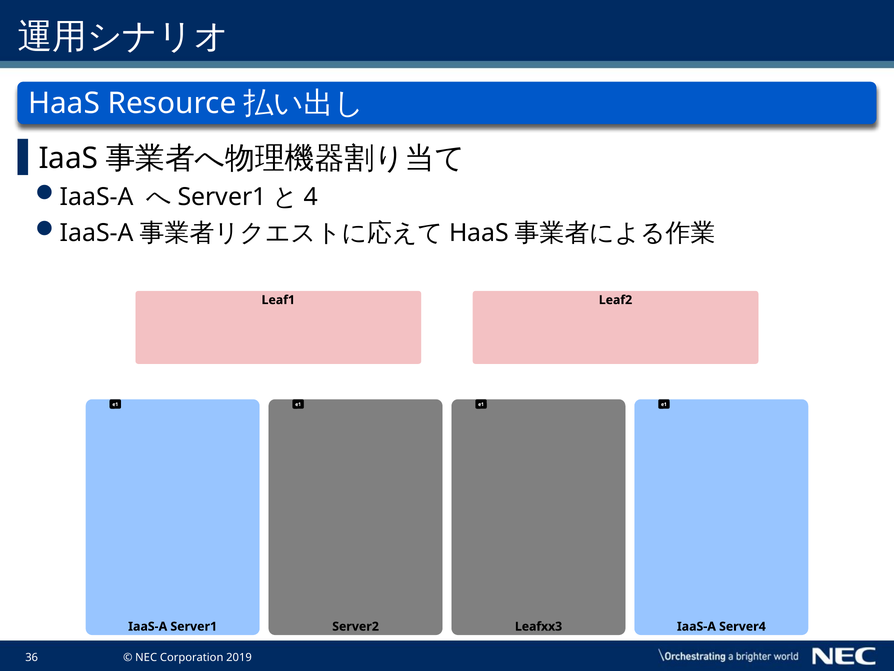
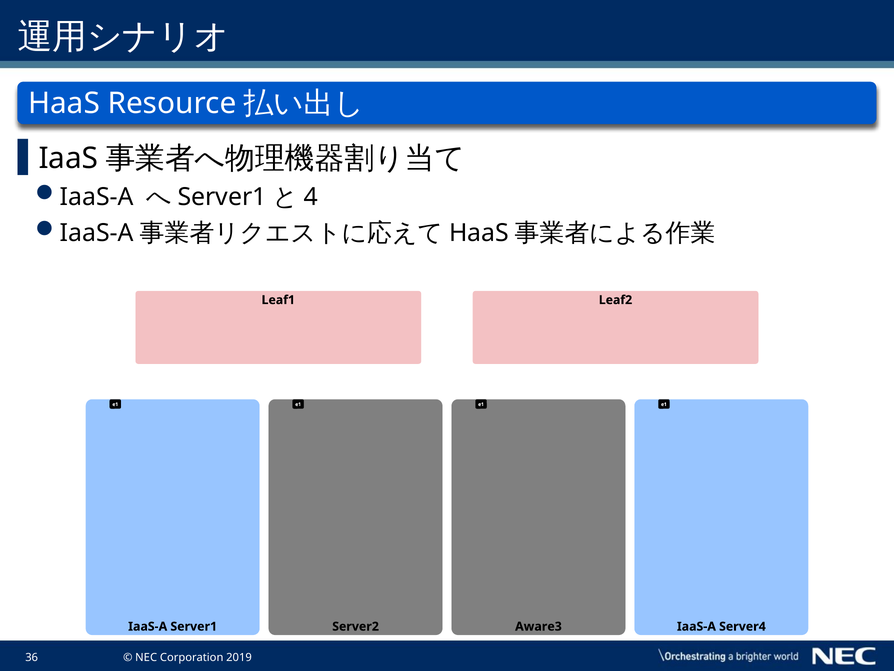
Leafxx3: Leafxx3 -> Aware3
